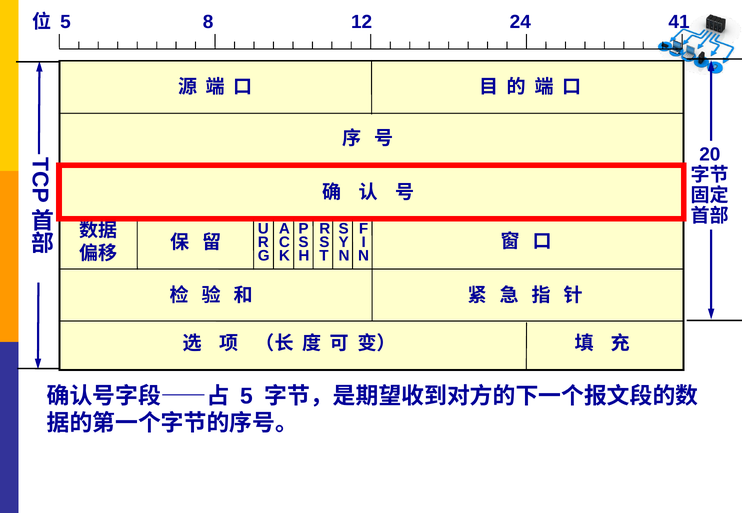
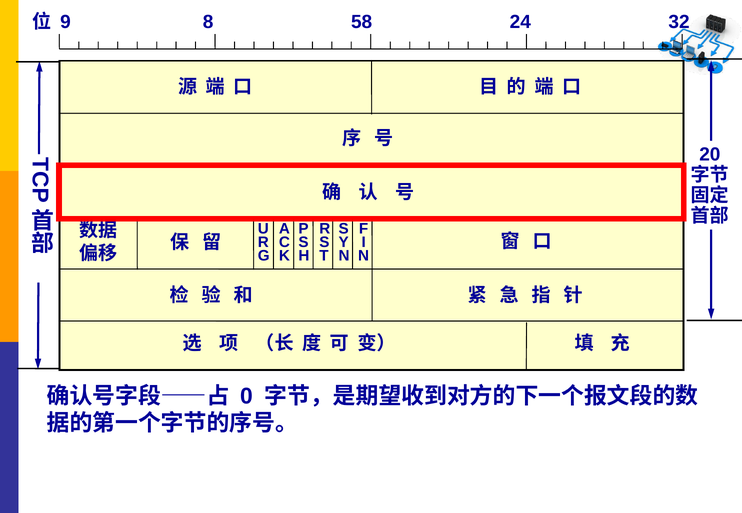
5 at (65, 22): 5 -> 9
12: 12 -> 58
41: 41 -> 32
5 at (246, 397): 5 -> 0
